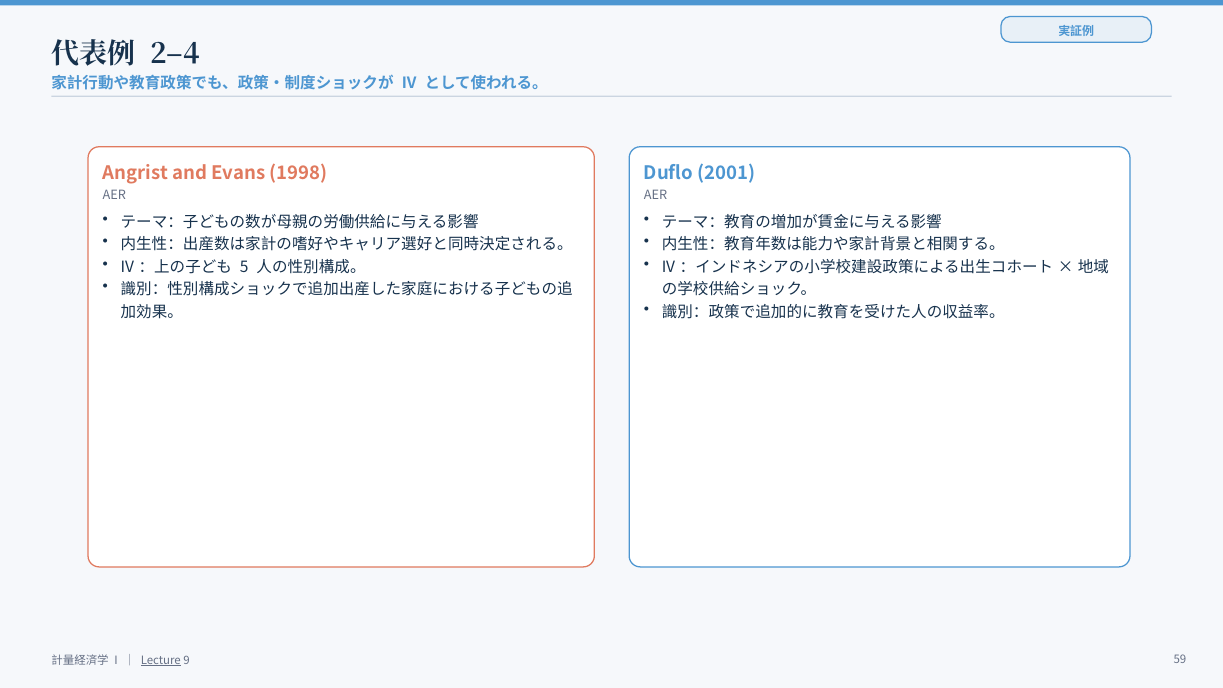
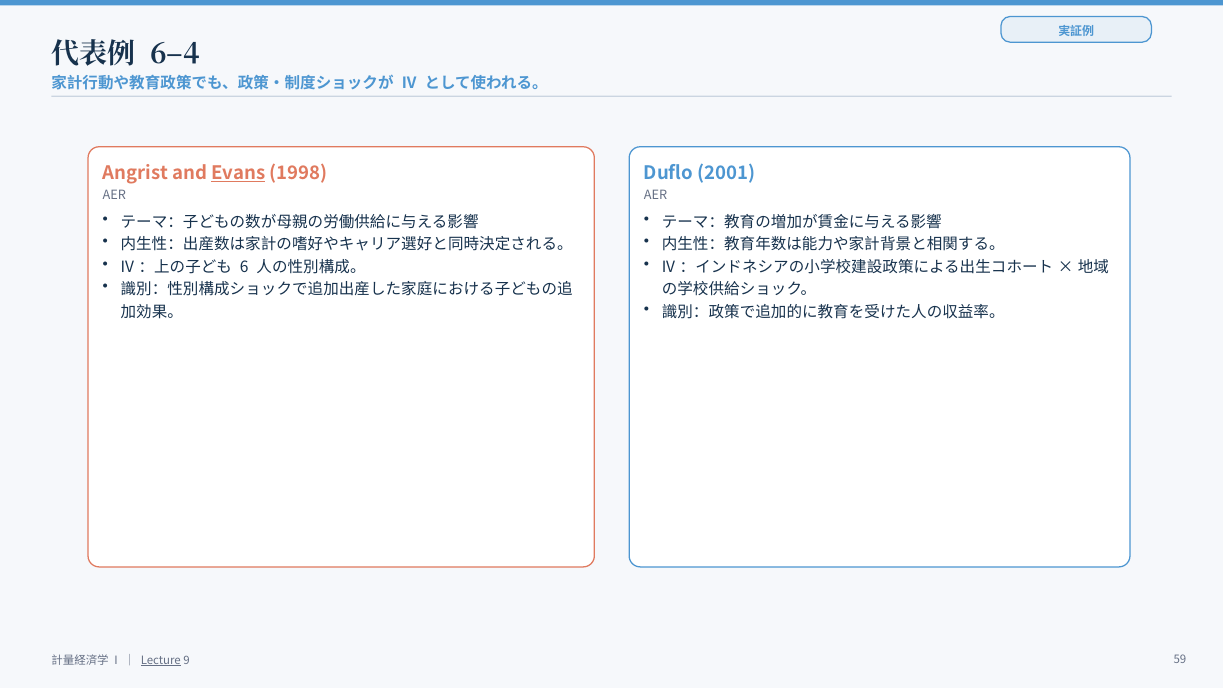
2–4: 2–4 -> 6–4
Evans underline: none -> present
5: 5 -> 6
